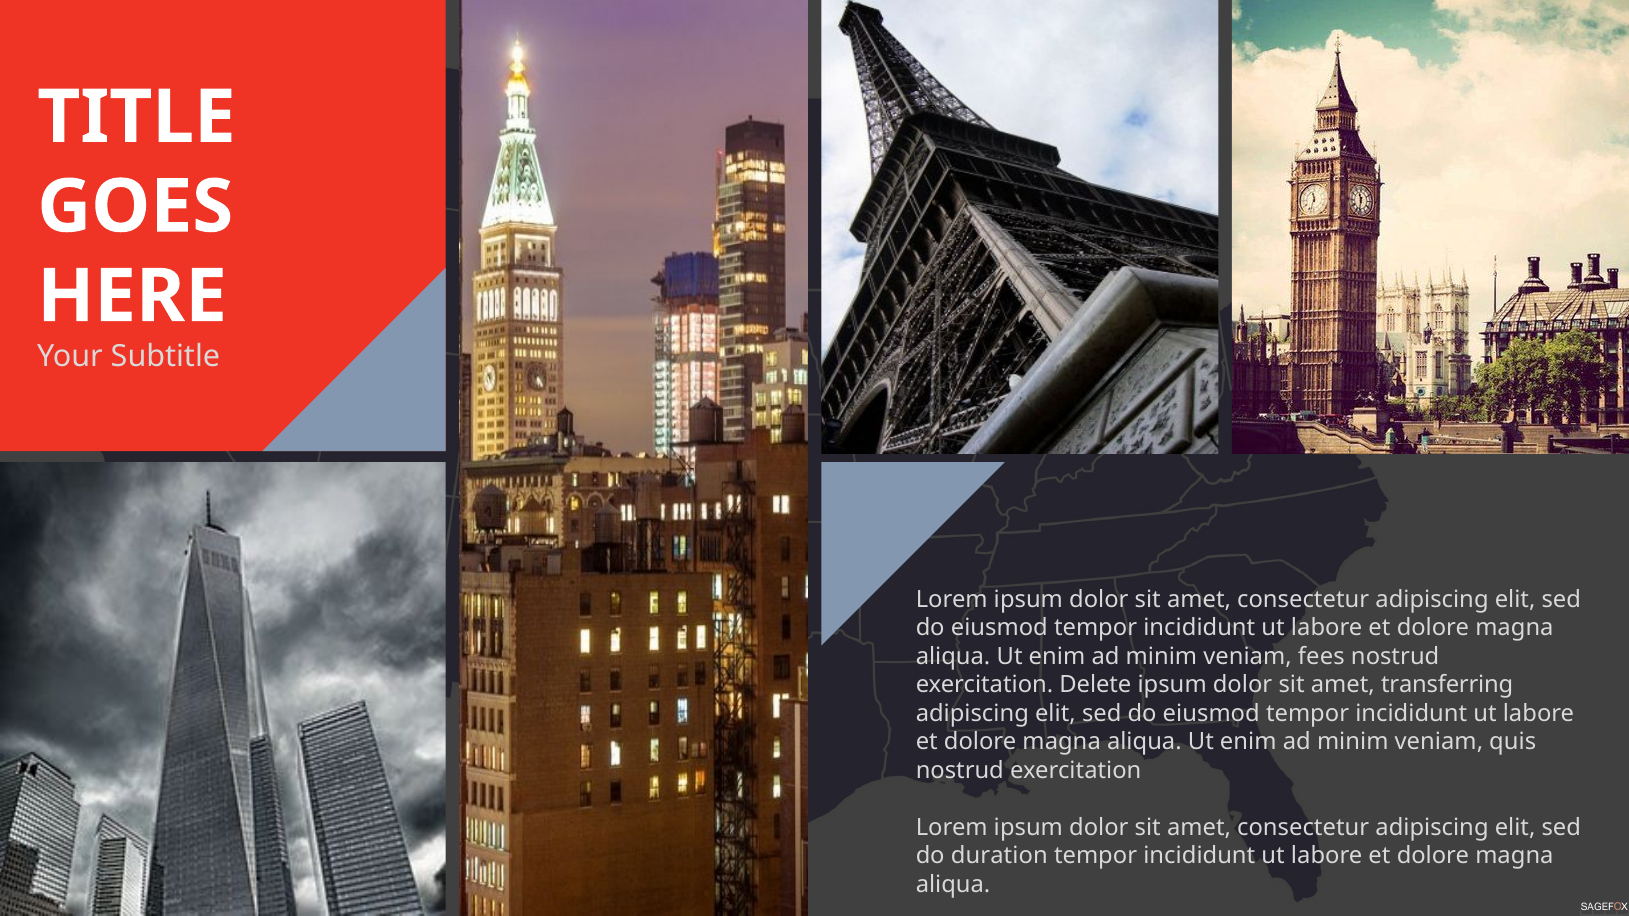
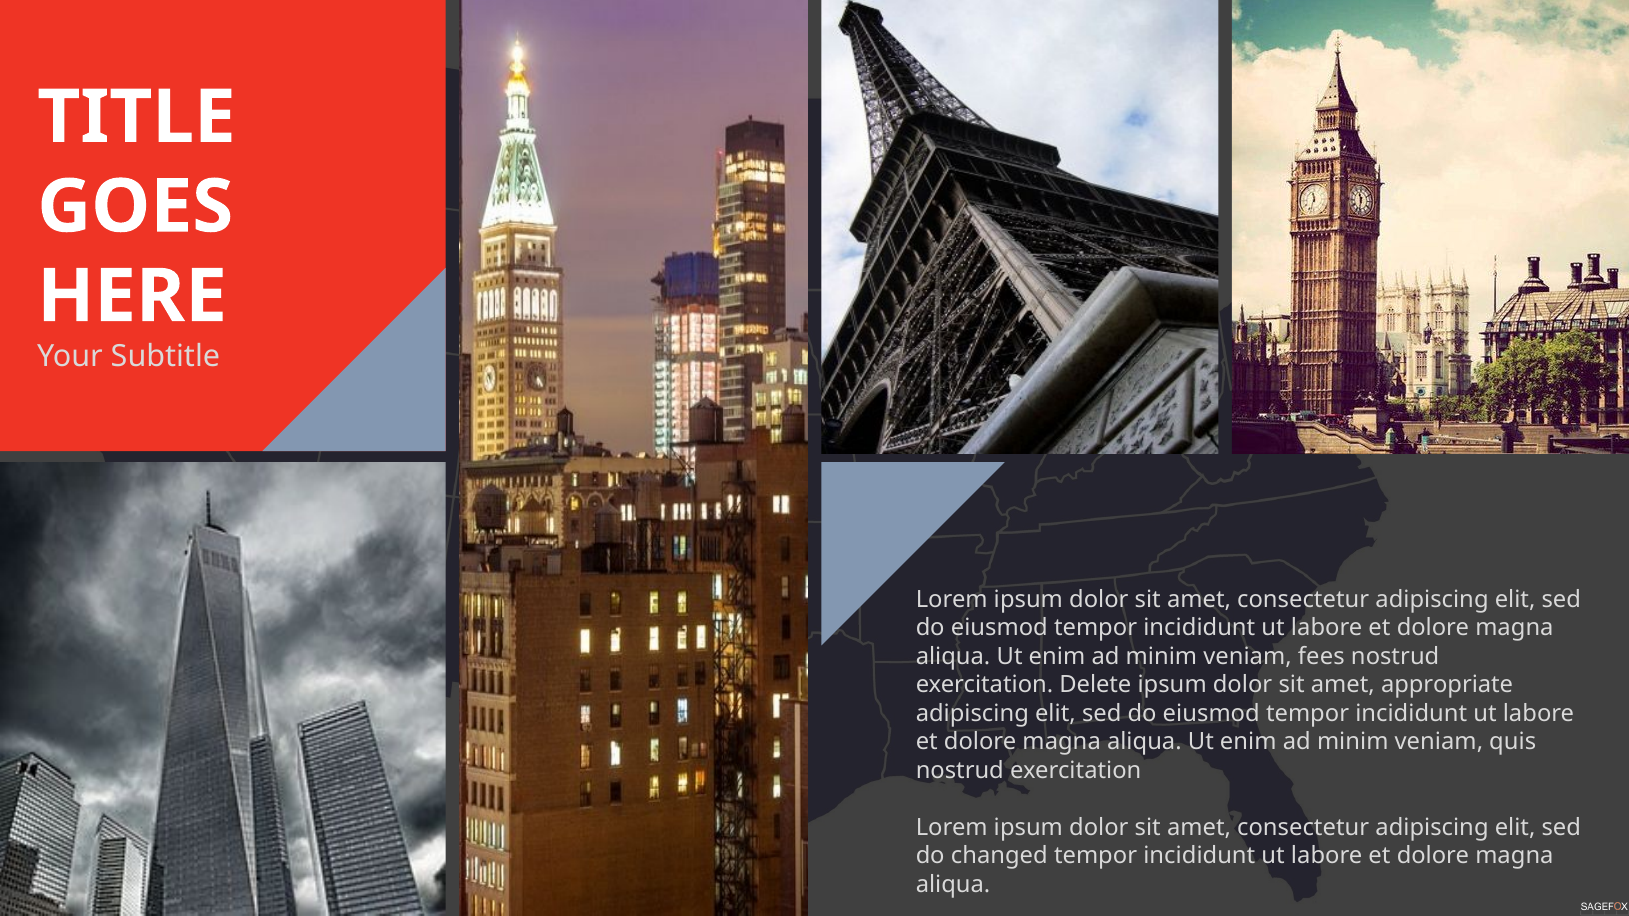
transferring: transferring -> appropriate
duration: duration -> changed
